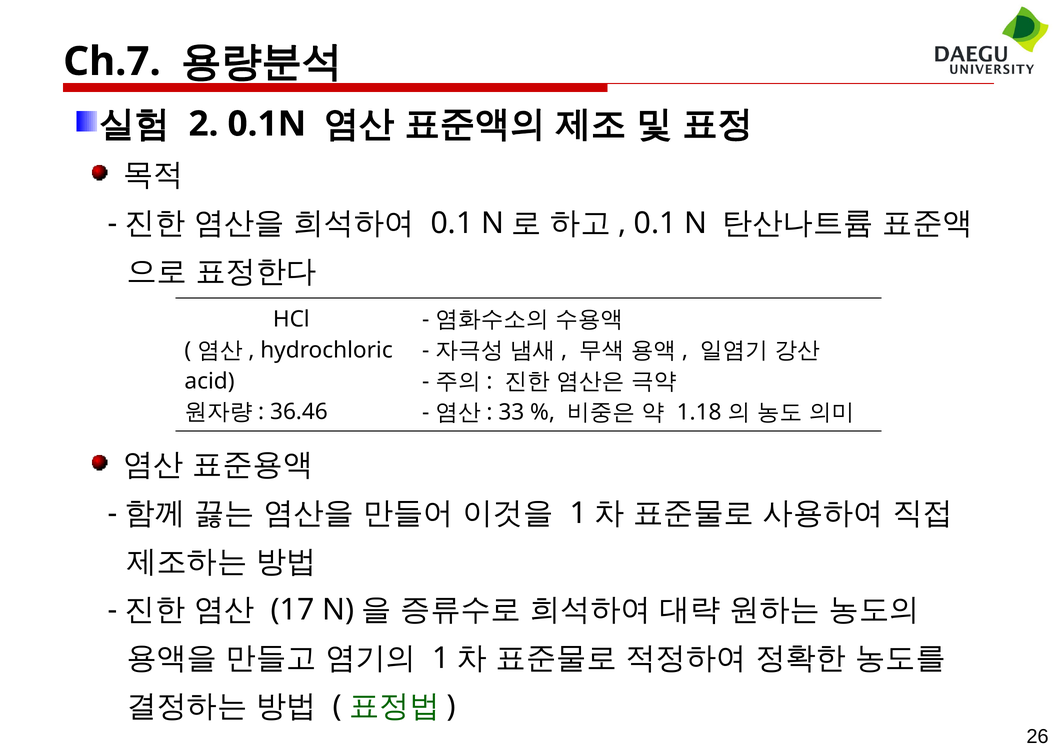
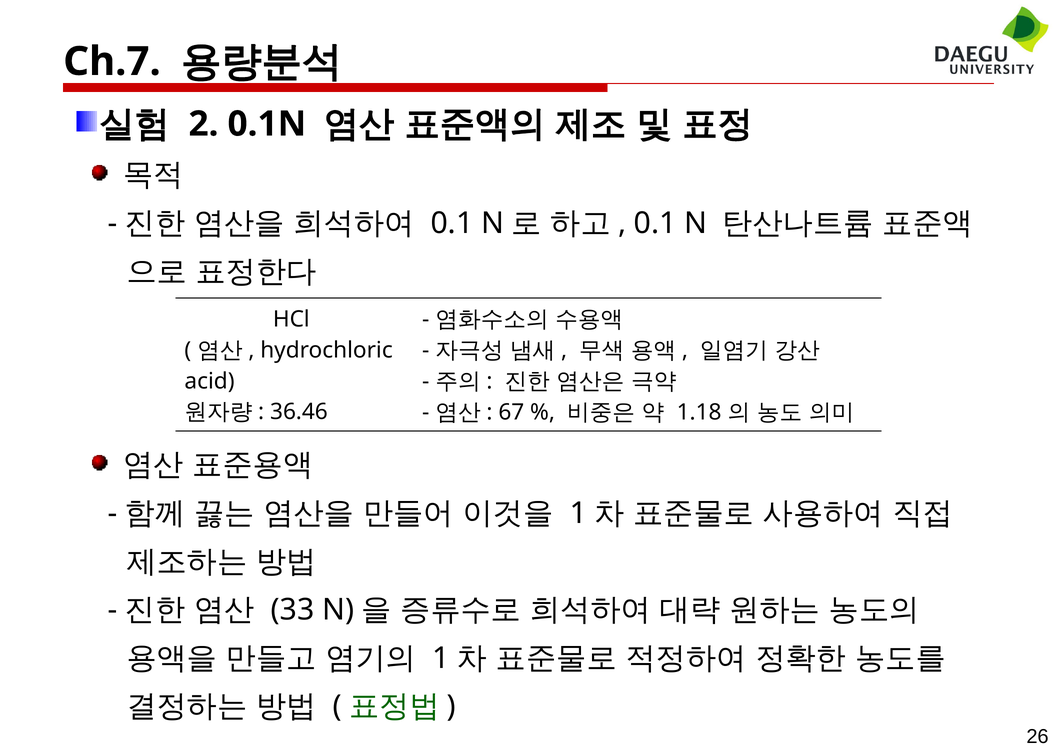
33: 33 -> 67
17: 17 -> 33
